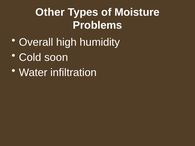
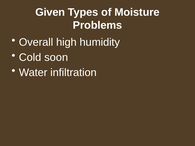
Other: Other -> Given
